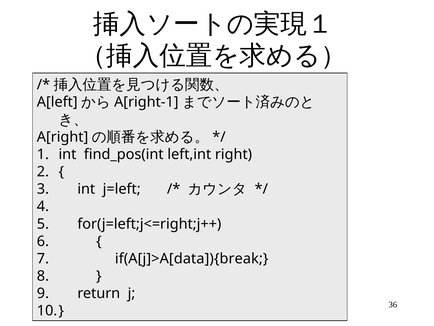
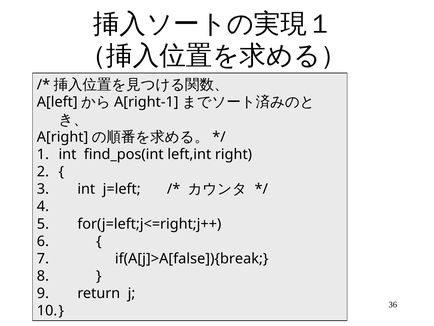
if(A[j]>A[data]){break: if(A[j]>A[data]){break -> if(A[j]>A[false]){break
